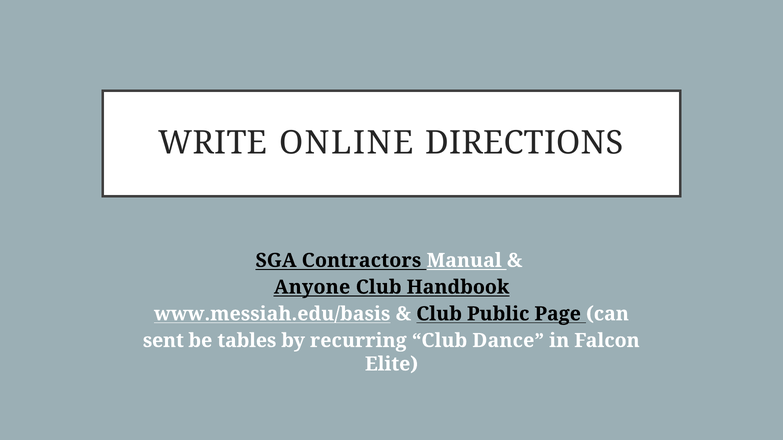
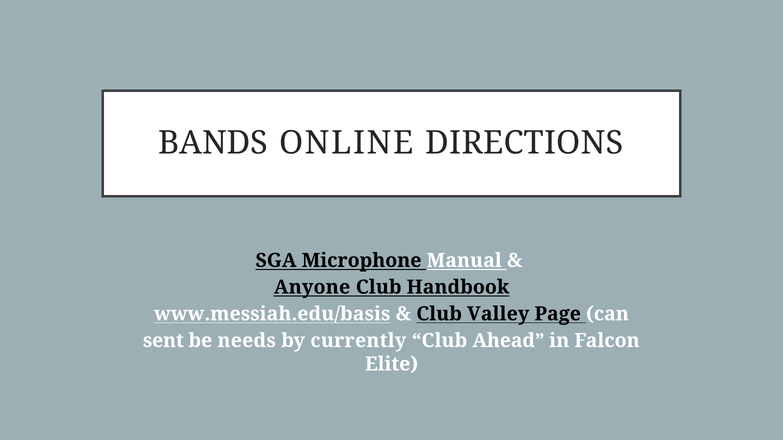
WRITE: WRITE -> BANDS
Contractors: Contractors -> Microphone
Public: Public -> Valley
tables: tables -> needs
recurring: recurring -> currently
Dance: Dance -> Ahead
